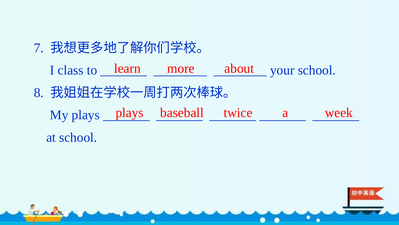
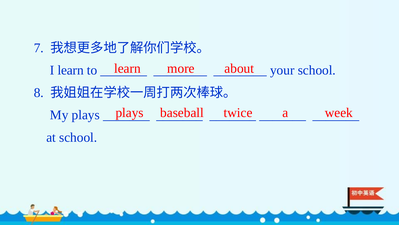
I class: class -> learn
